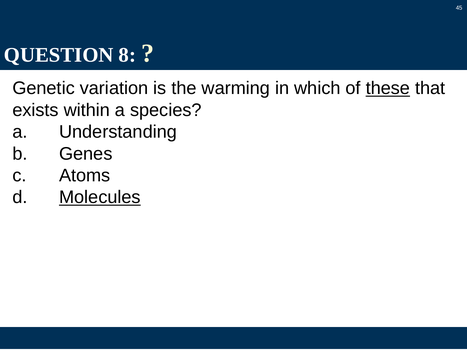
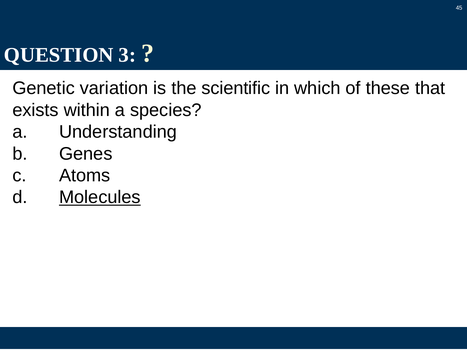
8: 8 -> 3
warming: warming -> scientific
these underline: present -> none
